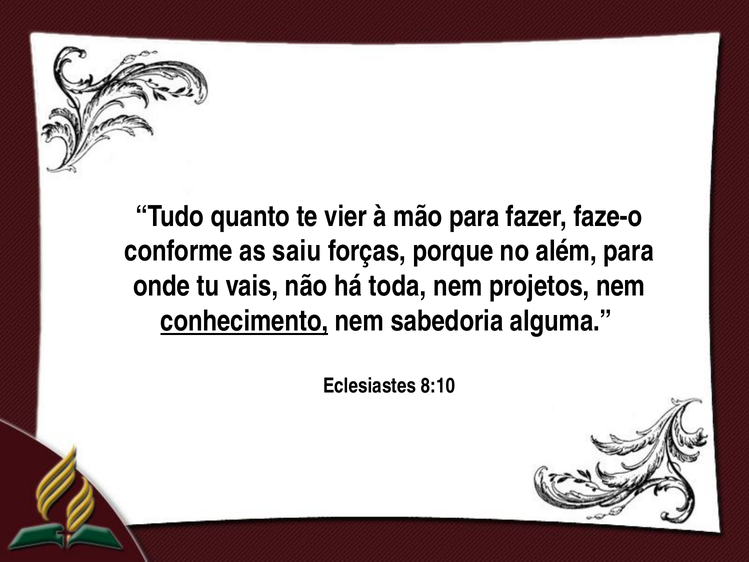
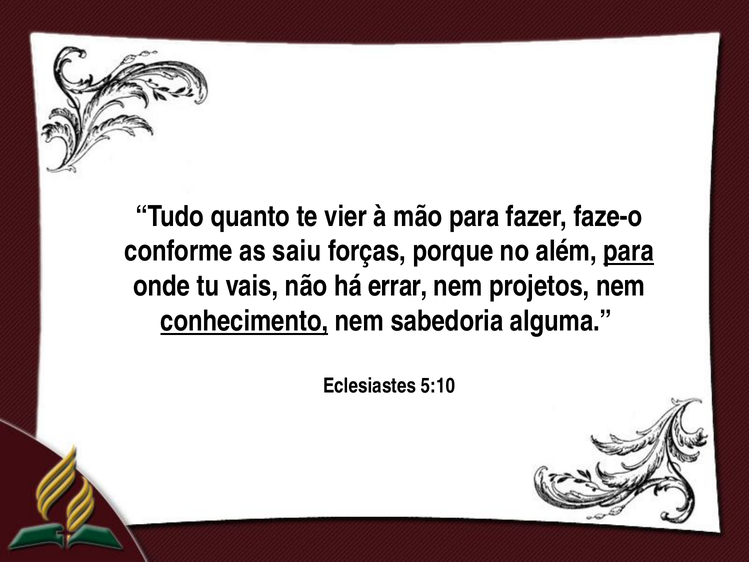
para at (629, 251) underline: none -> present
toda: toda -> errar
8:10: 8:10 -> 5:10
